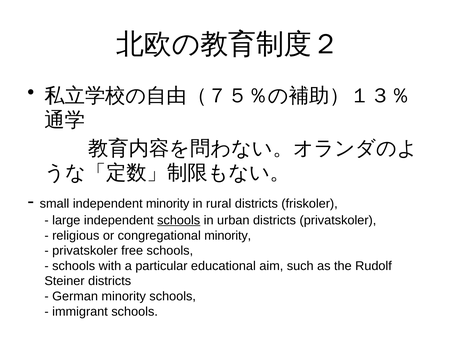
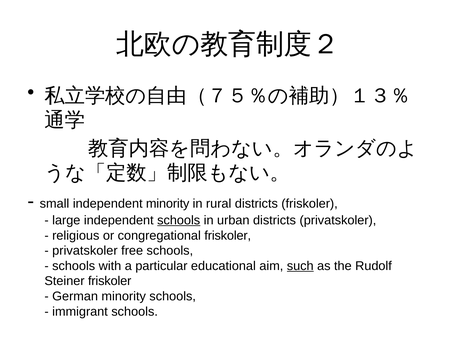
congregational minority: minority -> friskoler
such underline: none -> present
Steiner districts: districts -> friskoler
